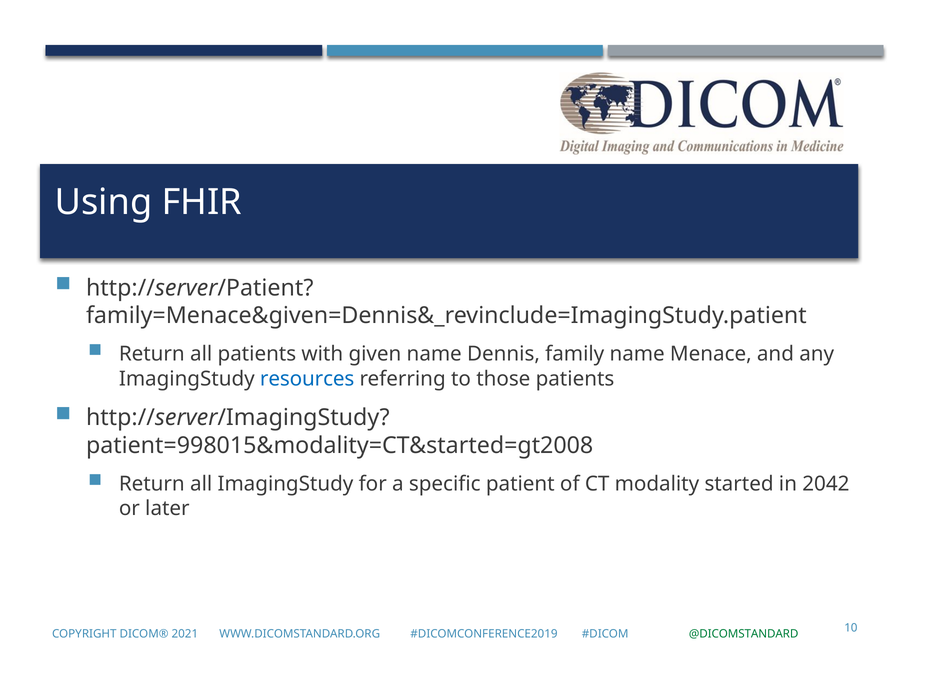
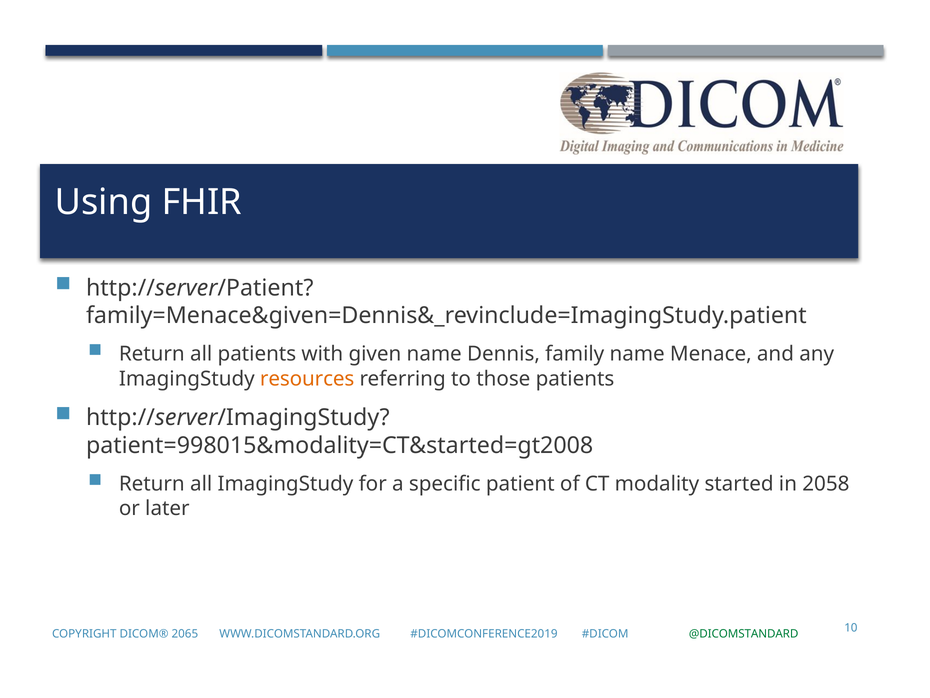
resources colour: blue -> orange
2042: 2042 -> 2058
2021: 2021 -> 2065
